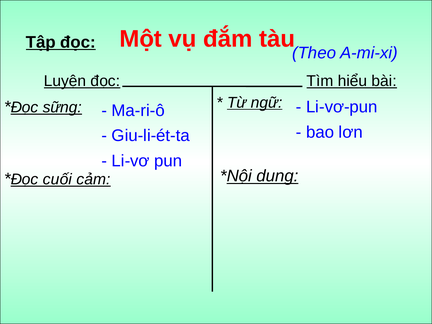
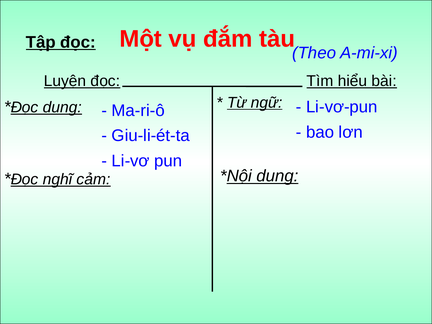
sững at (62, 107): sững -> dung
cuối: cuối -> nghĩ
